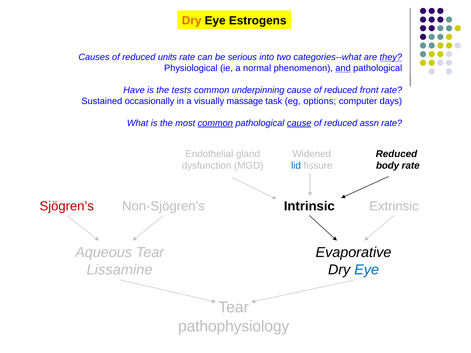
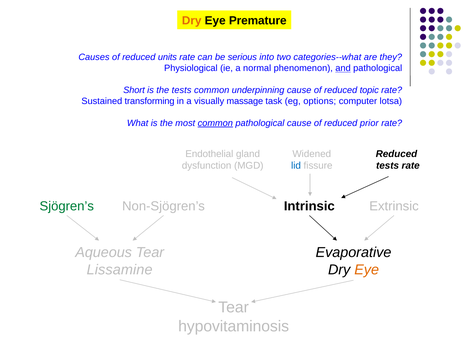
Estrogens: Estrogens -> Premature
they underline: present -> none
Have: Have -> Short
front: front -> topic
occasionally: occasionally -> transforming
days: days -> lotsa
cause at (299, 123) underline: present -> none
assn: assn -> prior
body at (388, 166): body -> tests
Sjögren’s colour: red -> green
Eye at (367, 270) colour: blue -> orange
pathophysiology: pathophysiology -> hypovitaminosis
